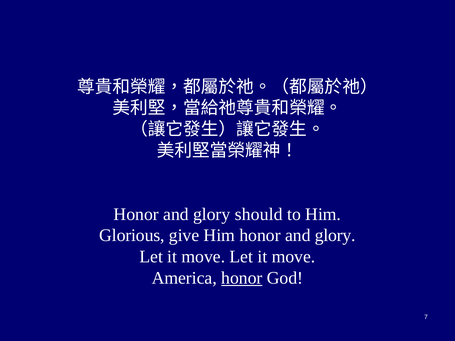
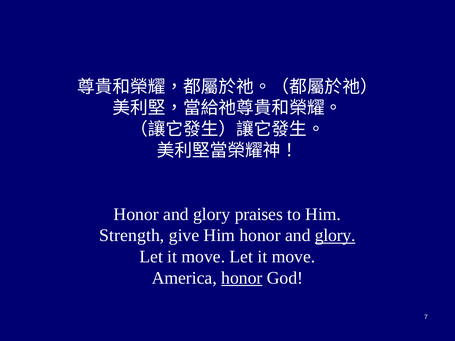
should: should -> praises
Glorious: Glorious -> Strength
glory at (335, 236) underline: none -> present
